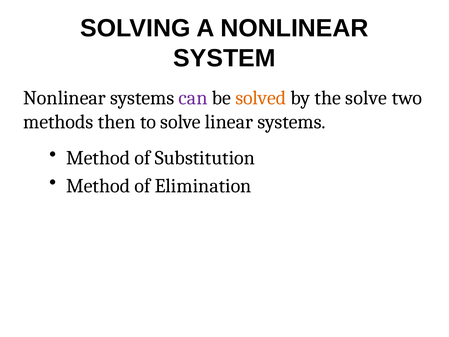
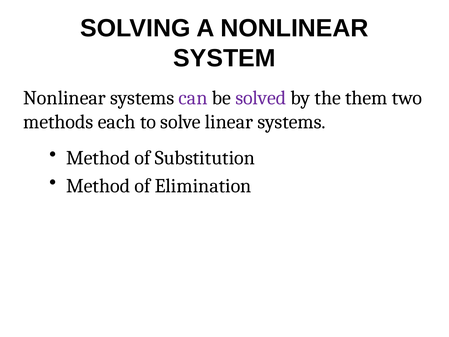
solved colour: orange -> purple
the solve: solve -> them
then: then -> each
